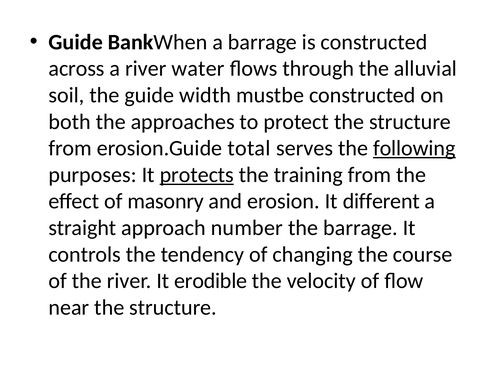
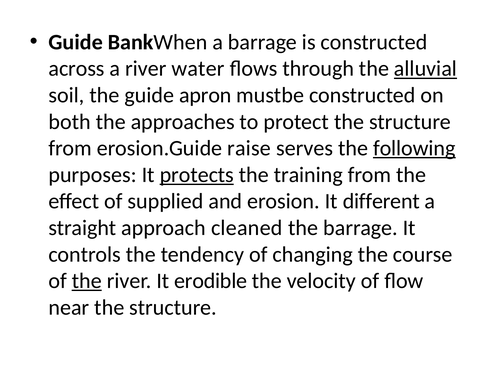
alluvial underline: none -> present
width: width -> apron
total: total -> raise
masonry: masonry -> supplied
number: number -> cleaned
the at (87, 281) underline: none -> present
